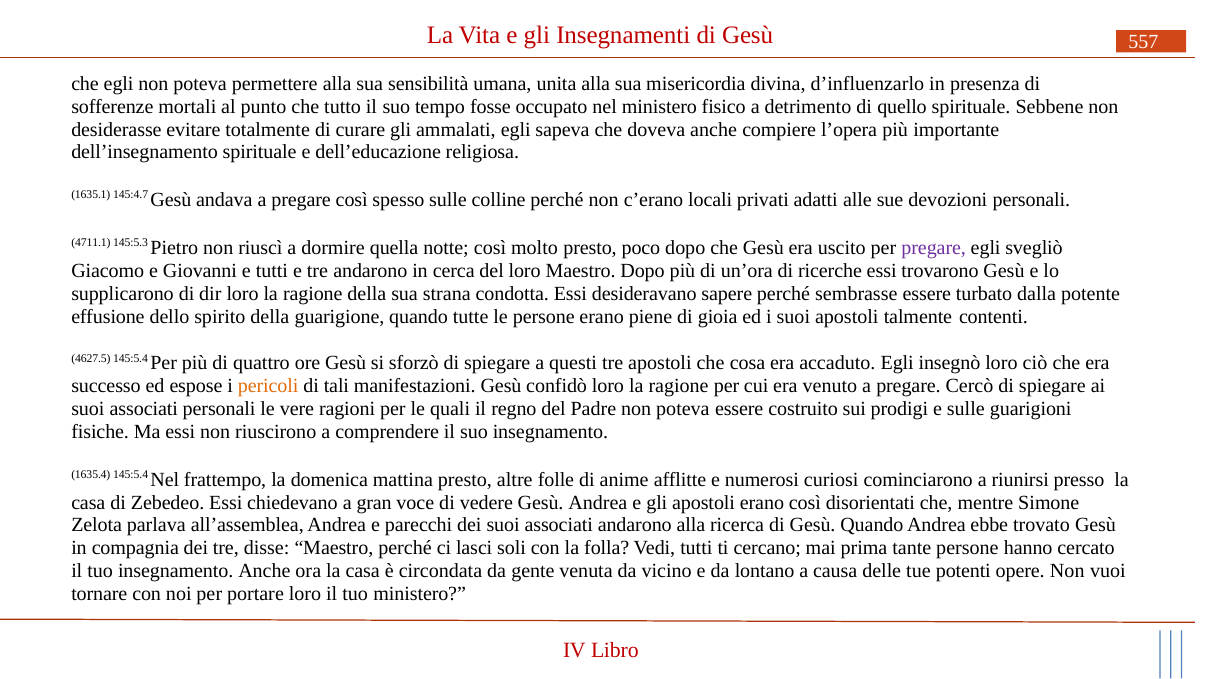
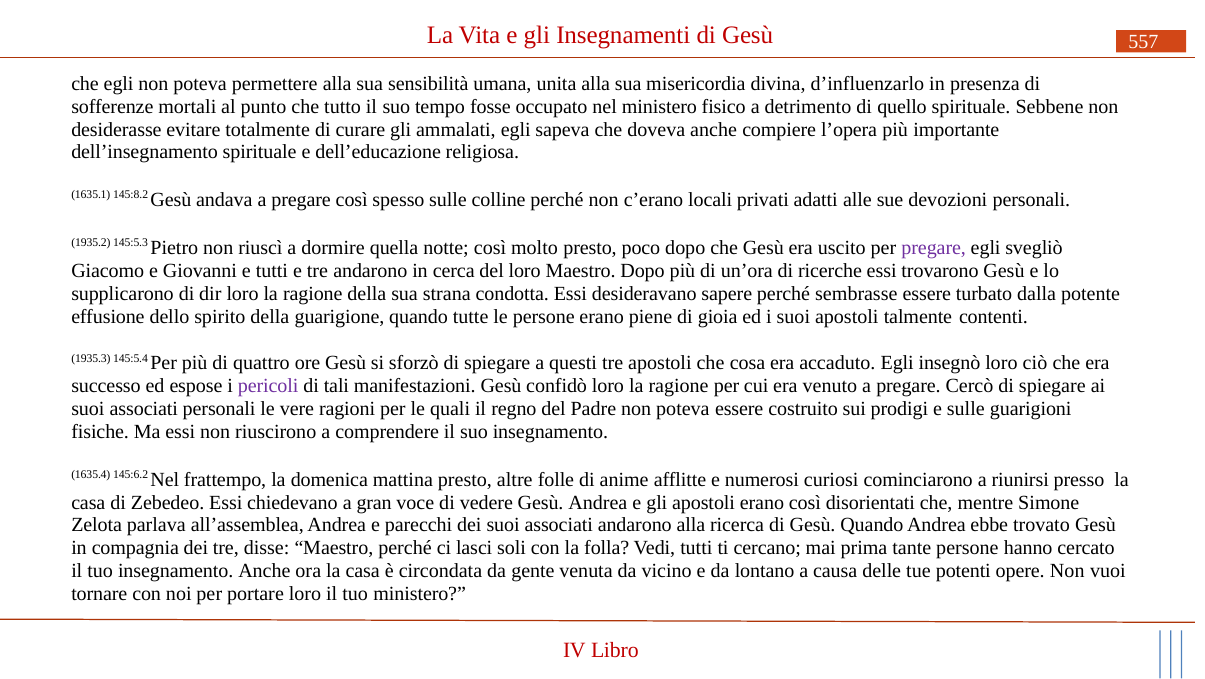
145:4.7: 145:4.7 -> 145:8.2
4711.1: 4711.1 -> 1935.2
4627.5: 4627.5 -> 1935.3
pericoli colour: orange -> purple
1635.4 145:5.4: 145:5.4 -> 145:6.2
